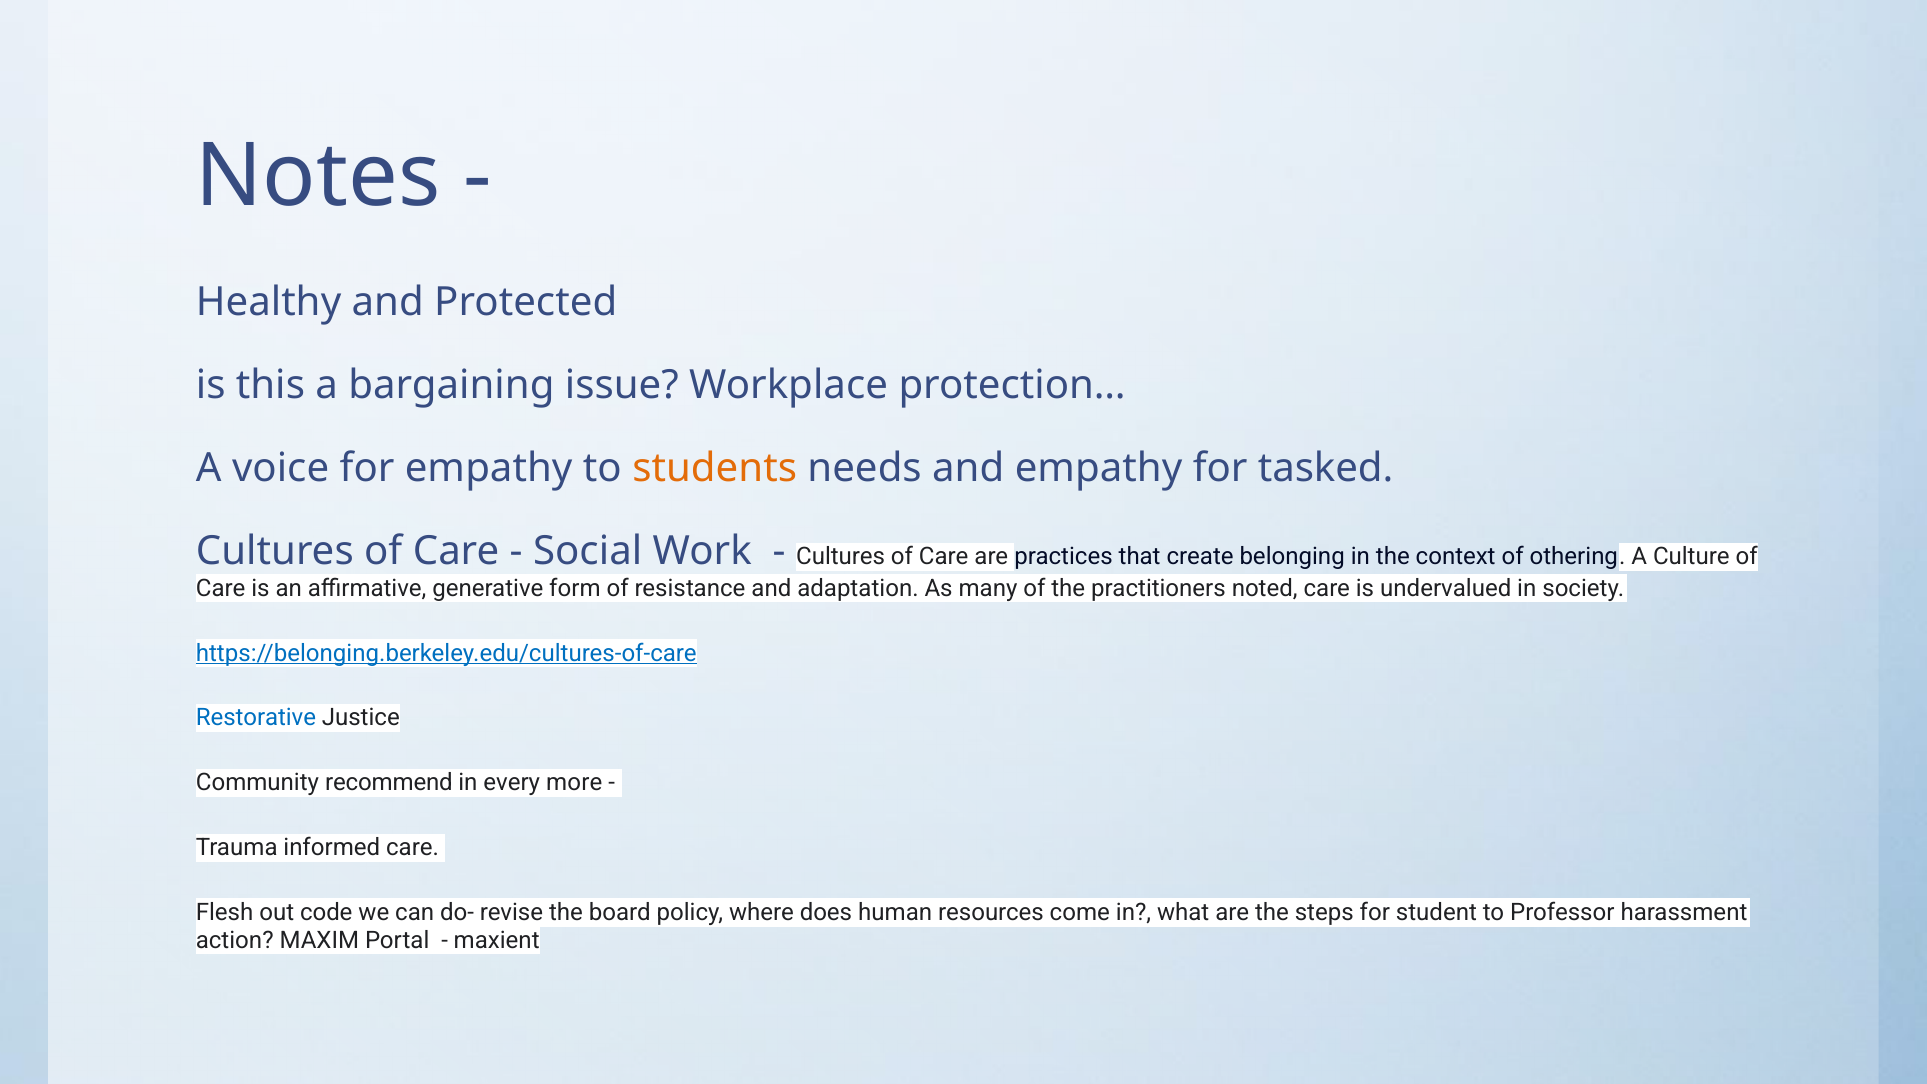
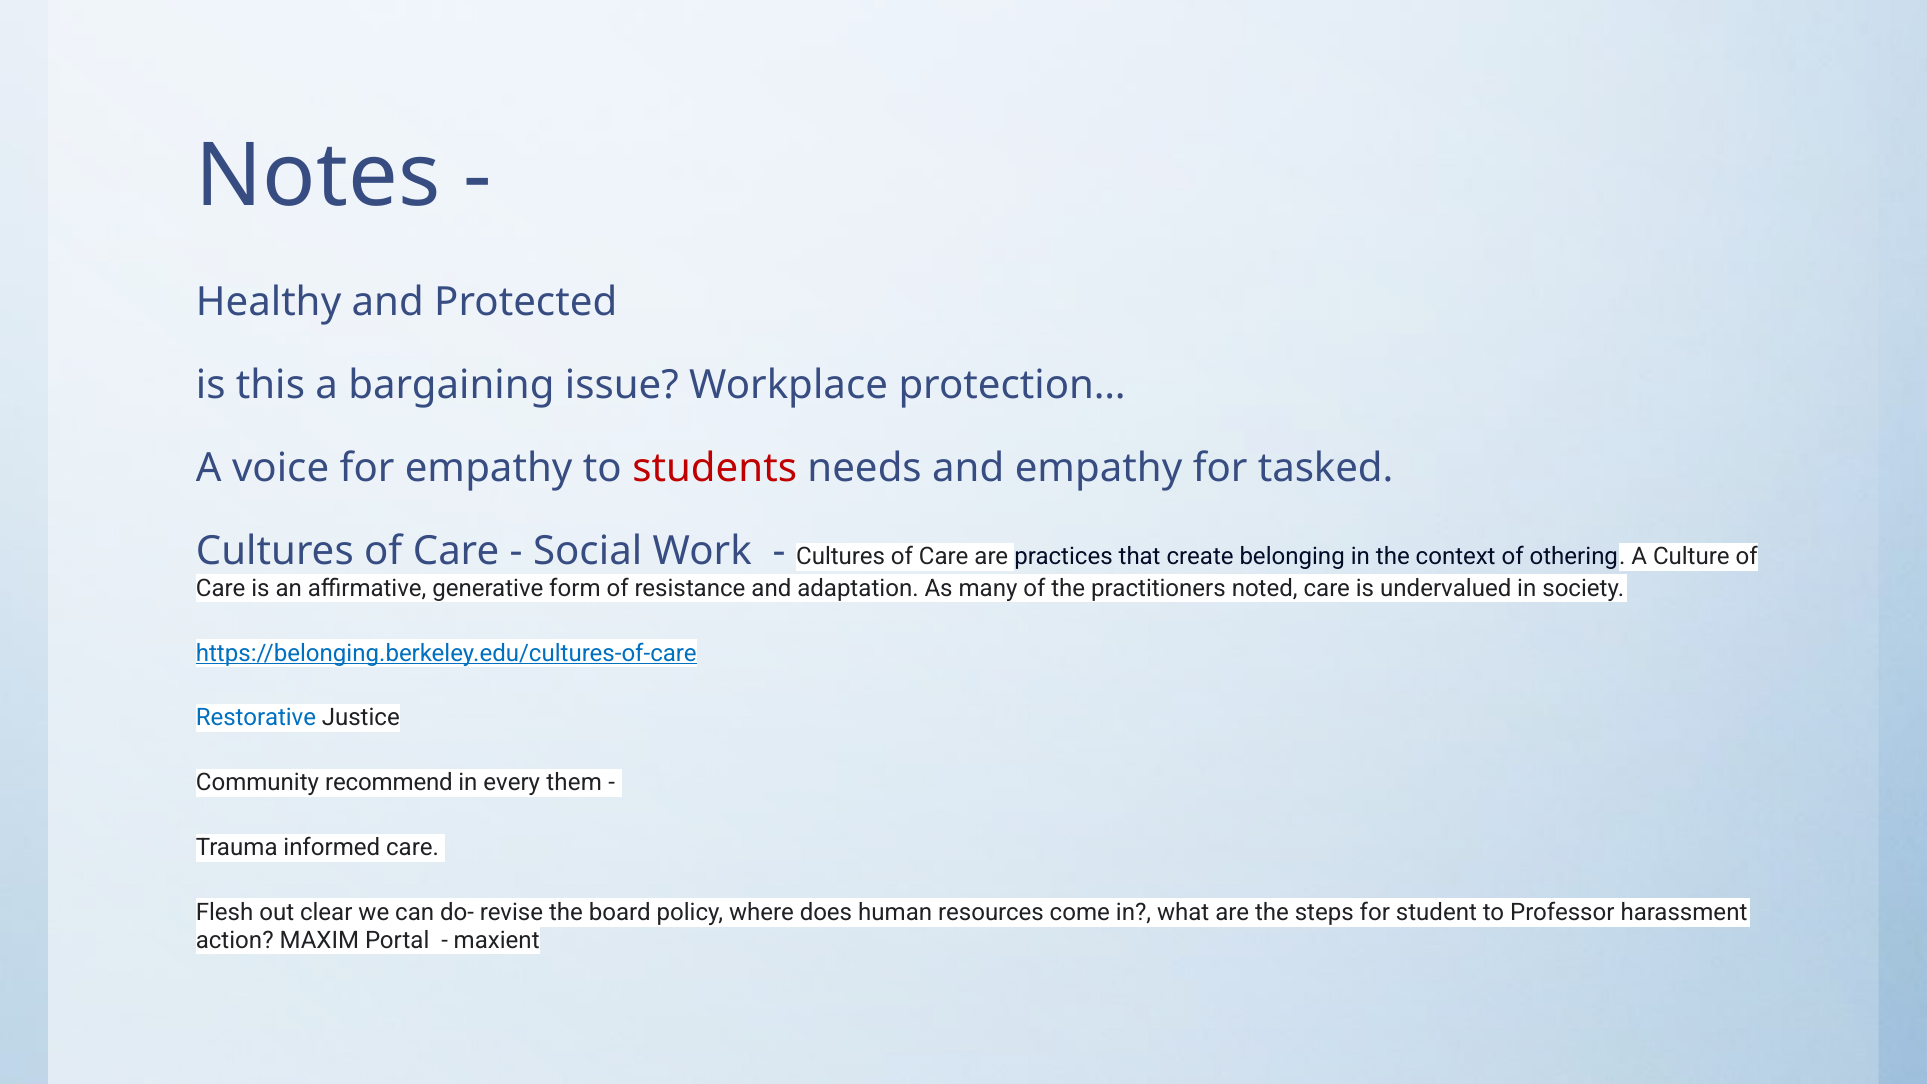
students colour: orange -> red
more: more -> them
code: code -> clear
